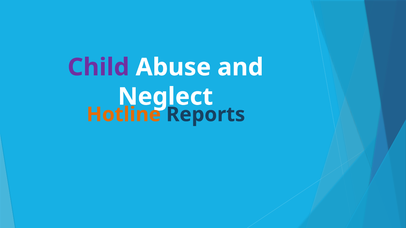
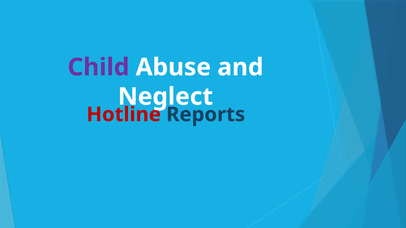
Hotline colour: orange -> red
